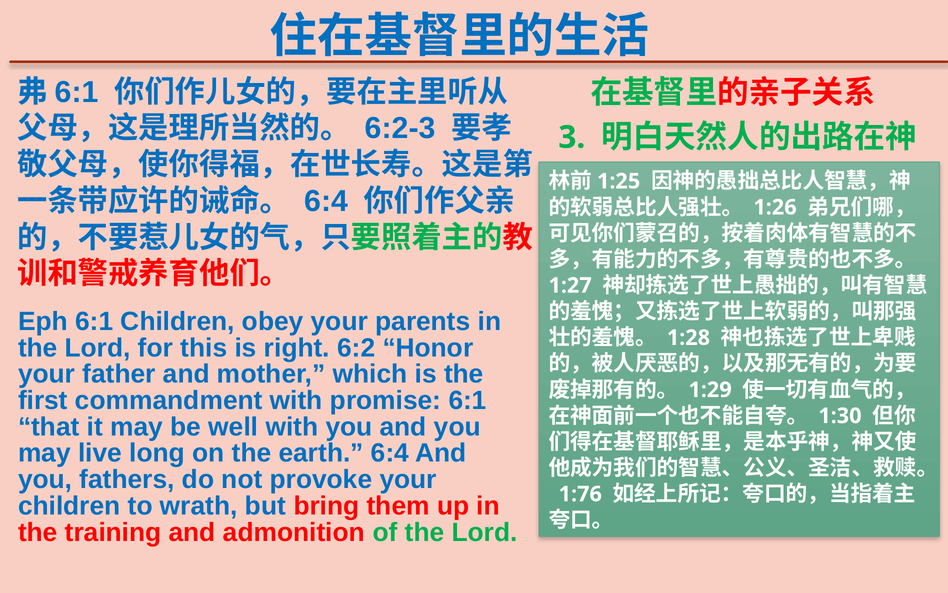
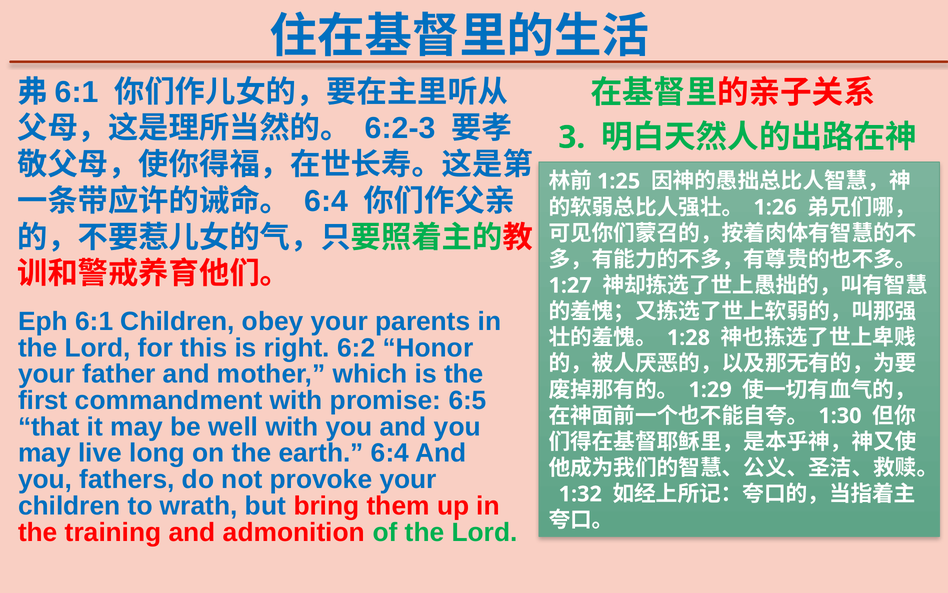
promise 6:1: 6:1 -> 6:5
1:76: 1:76 -> 1:32
